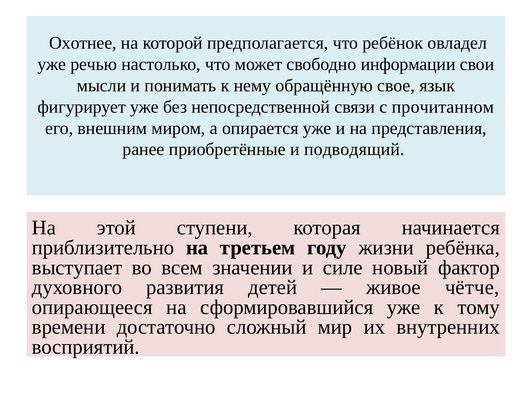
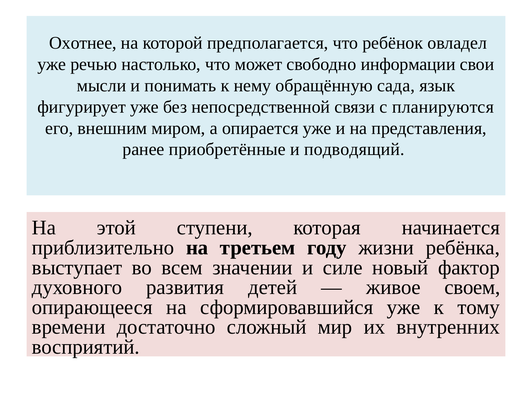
свое: свое -> сада
прочитанном: прочитанном -> планируются
чётче: чётче -> своем
